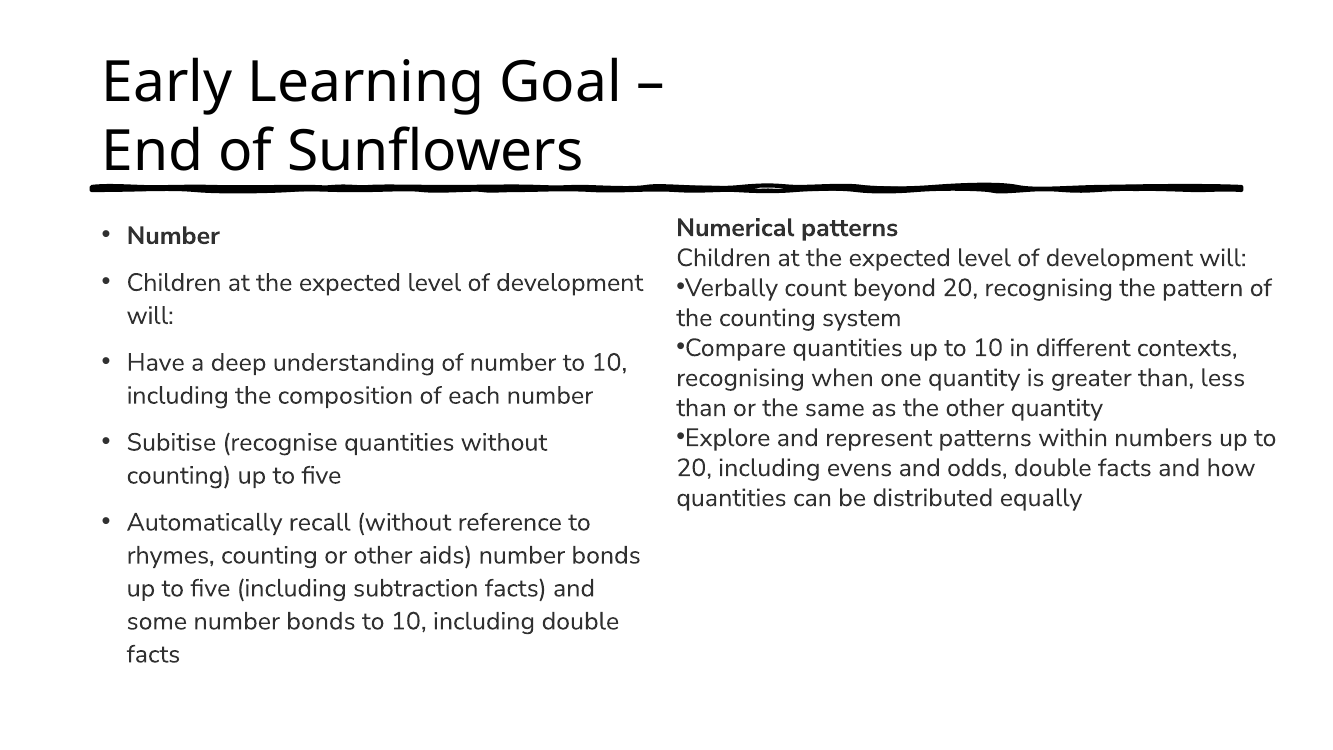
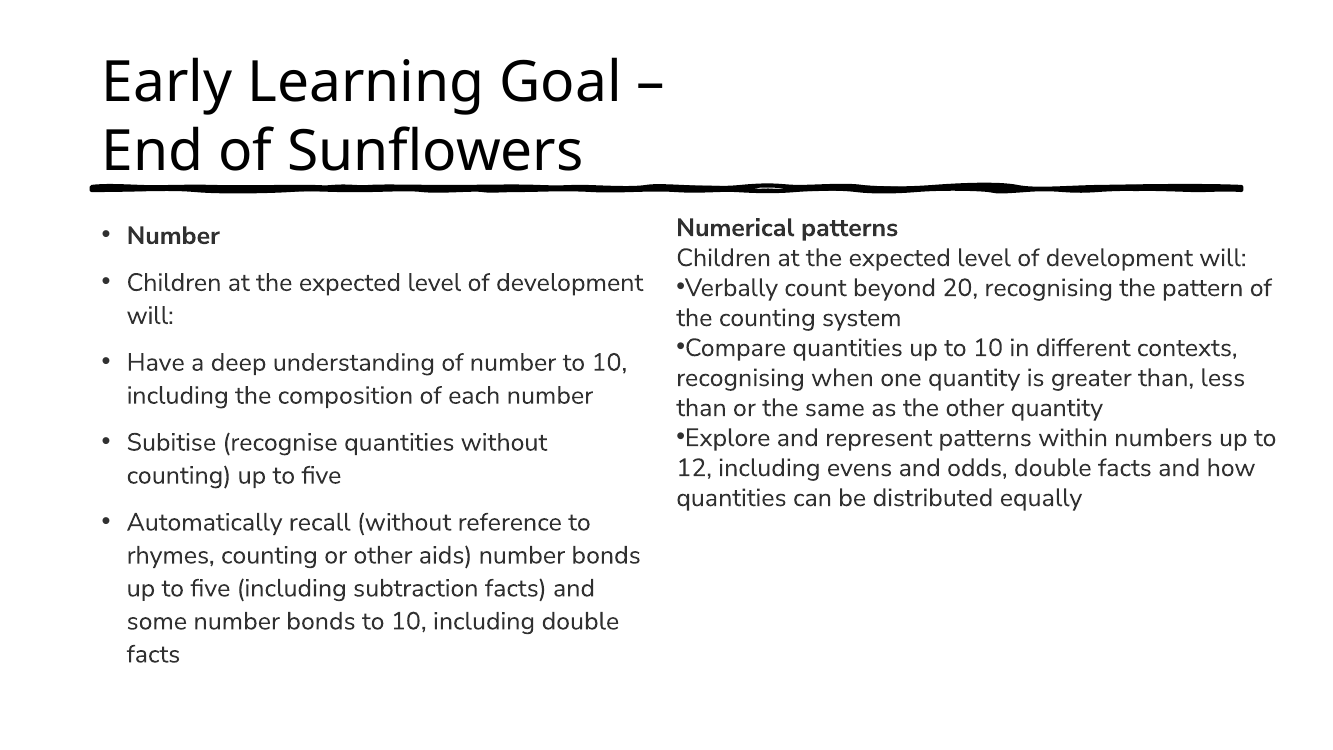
20 at (694, 468): 20 -> 12
